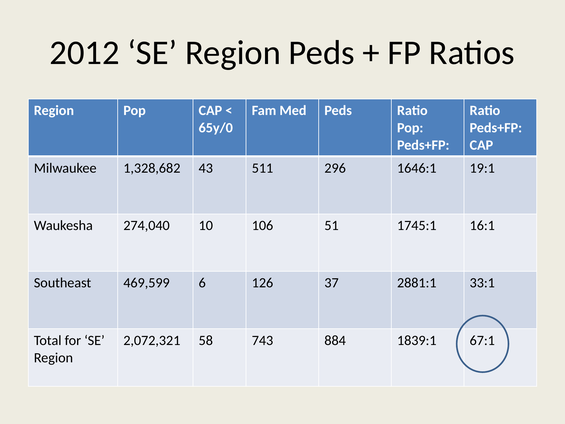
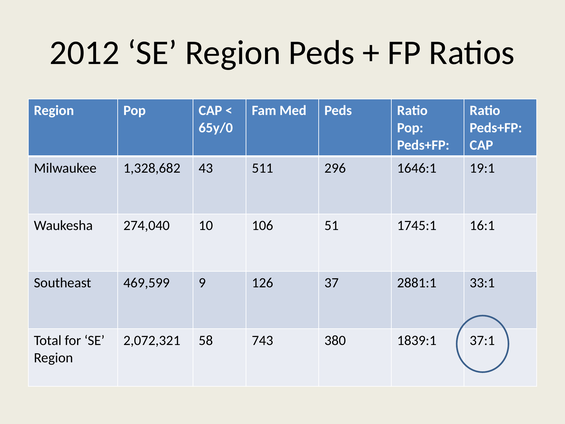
6: 6 -> 9
884: 884 -> 380
67:1: 67:1 -> 37:1
